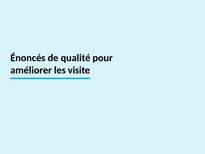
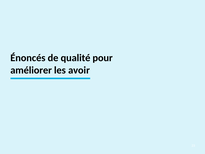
visite: visite -> avoir
